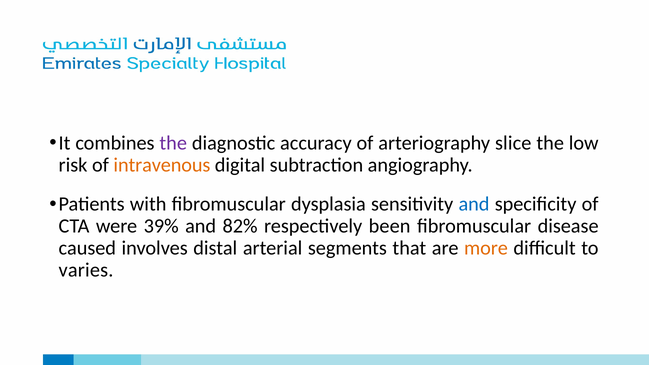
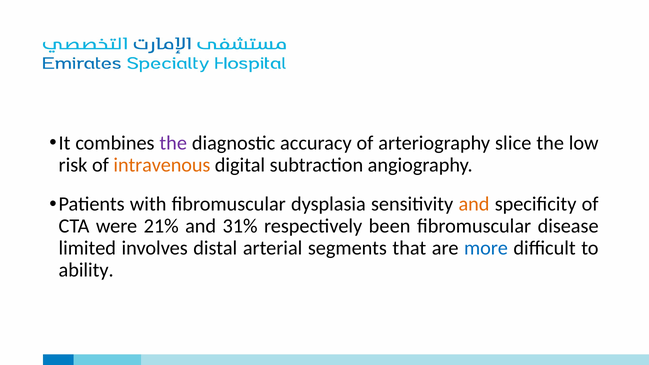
and at (474, 204) colour: blue -> orange
39%: 39% -> 21%
82%: 82% -> 31%
caused: caused -> limited
more colour: orange -> blue
varies: varies -> ability
